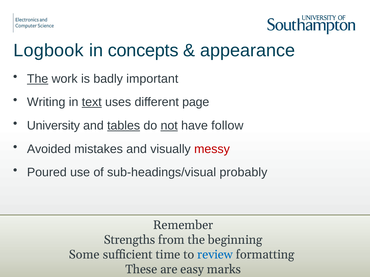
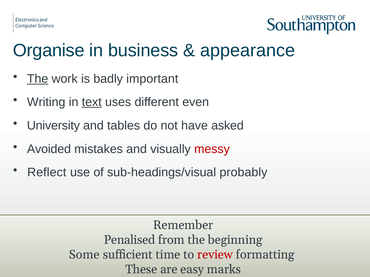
Logbook: Logbook -> Organise
concepts: concepts -> business
page: page -> even
tables underline: present -> none
not underline: present -> none
follow: follow -> asked
Poured: Poured -> Reflect
Strengths: Strengths -> Penalised
review colour: blue -> red
